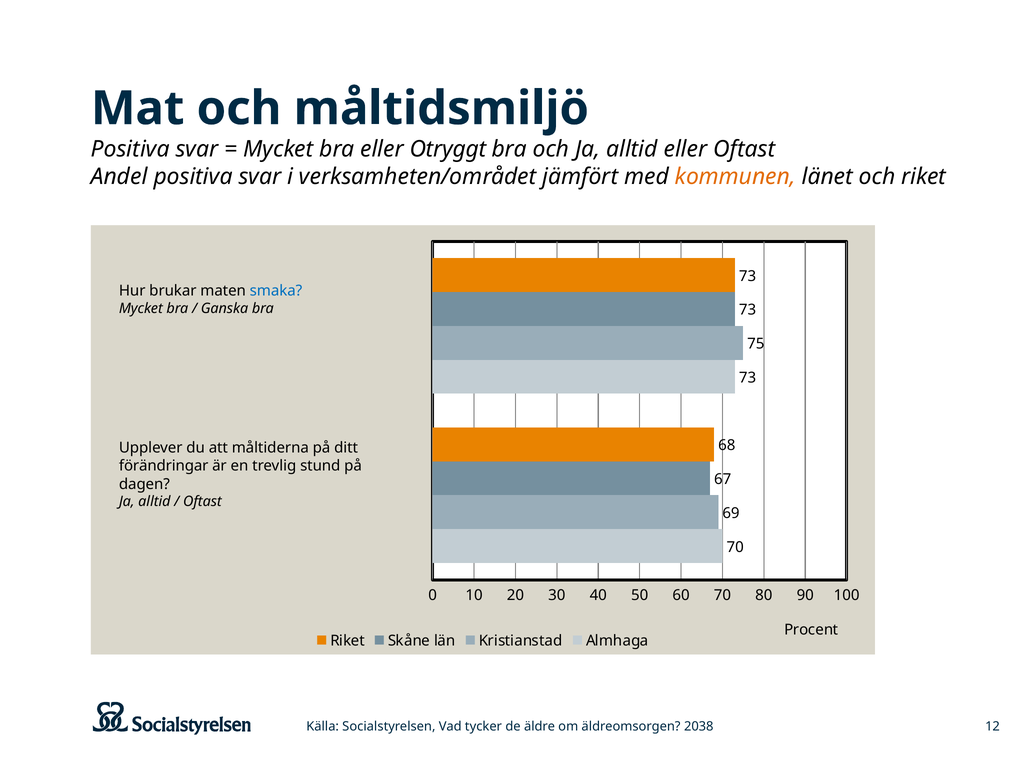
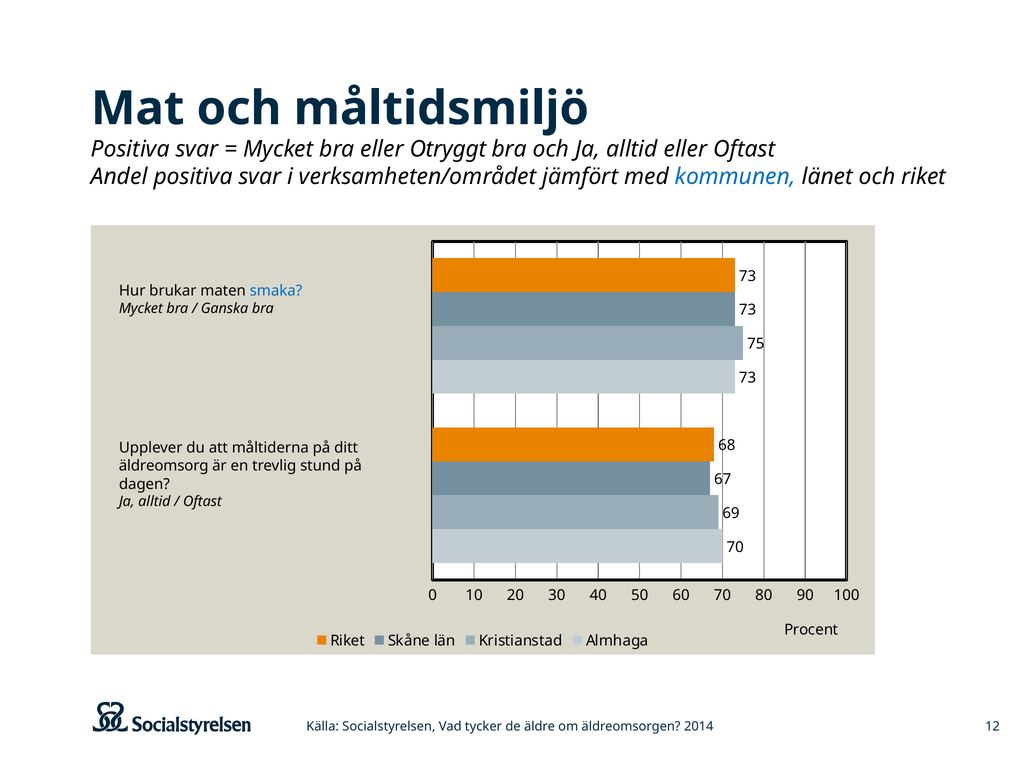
kommunen colour: orange -> blue
förändringar: förändringar -> äldreomsorg
2038: 2038 -> 2014
